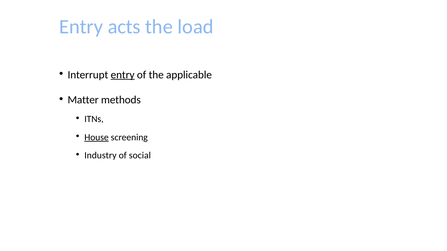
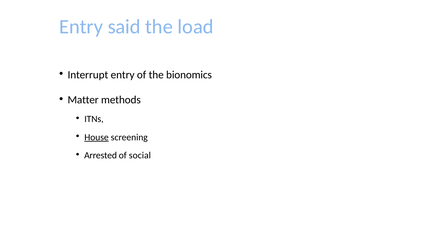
acts: acts -> said
entry at (123, 75) underline: present -> none
applicable: applicable -> bionomics
Industry: Industry -> Arrested
